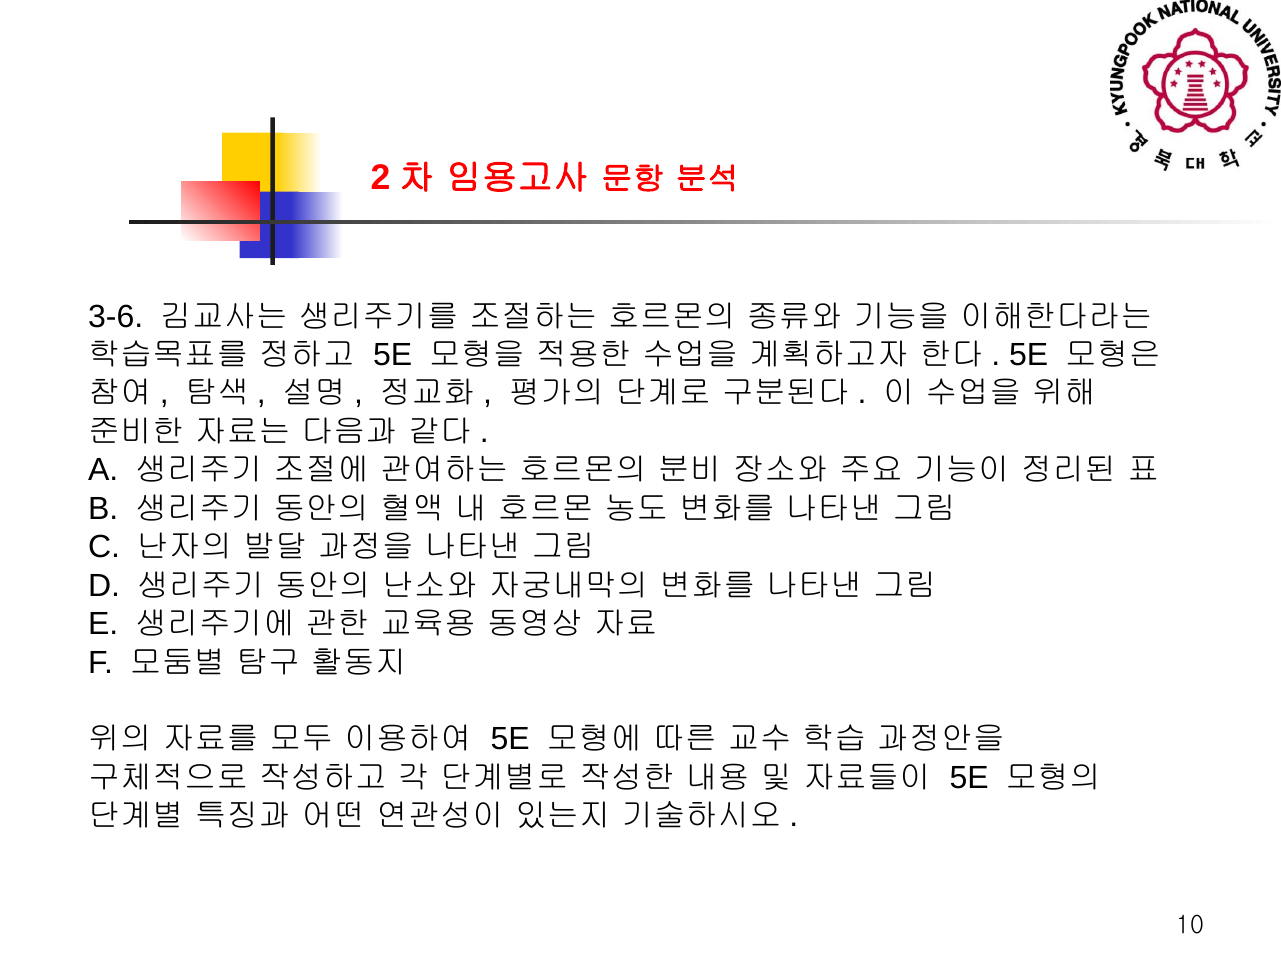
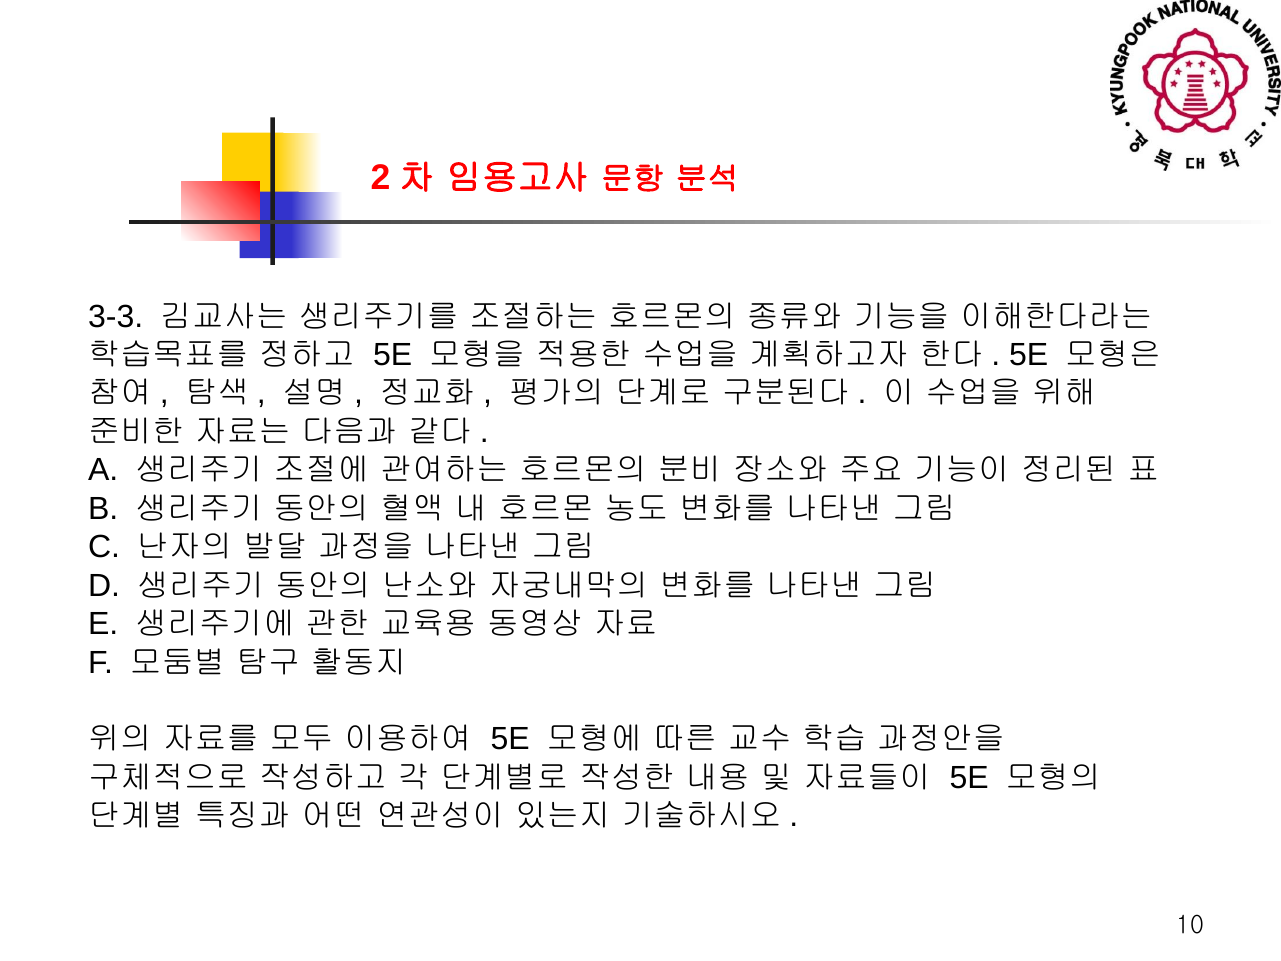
3-6: 3-6 -> 3-3
